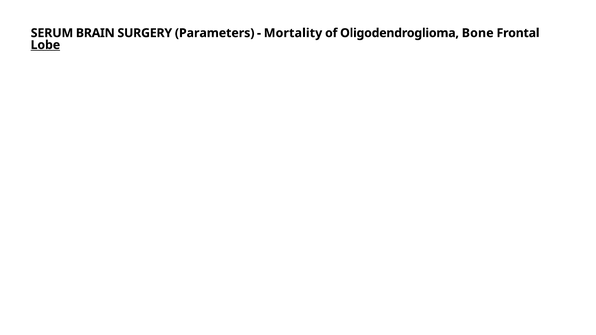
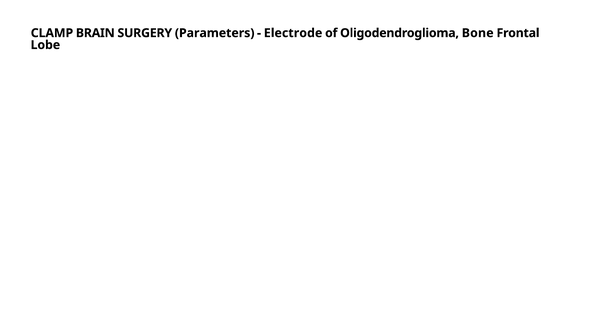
SERUM: SERUM -> CLAMP
Mortality: Mortality -> Electrode
Lobe underline: present -> none
